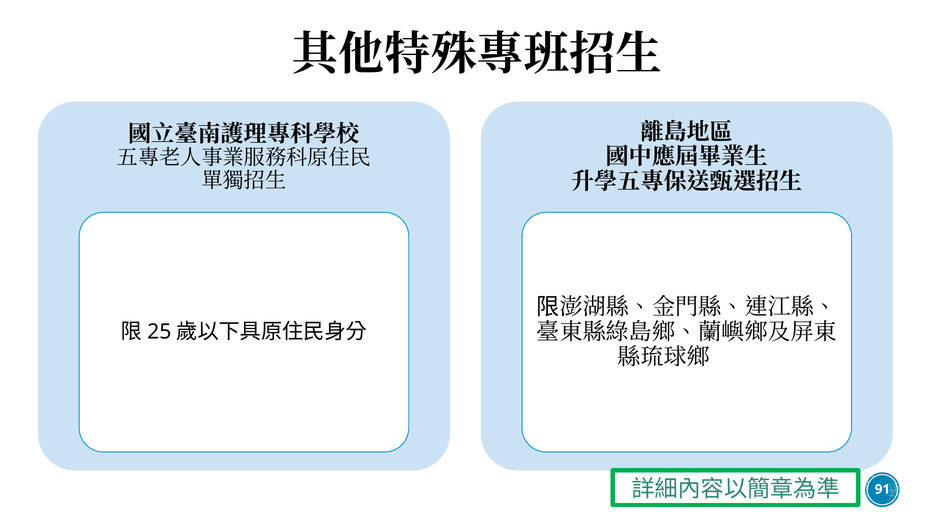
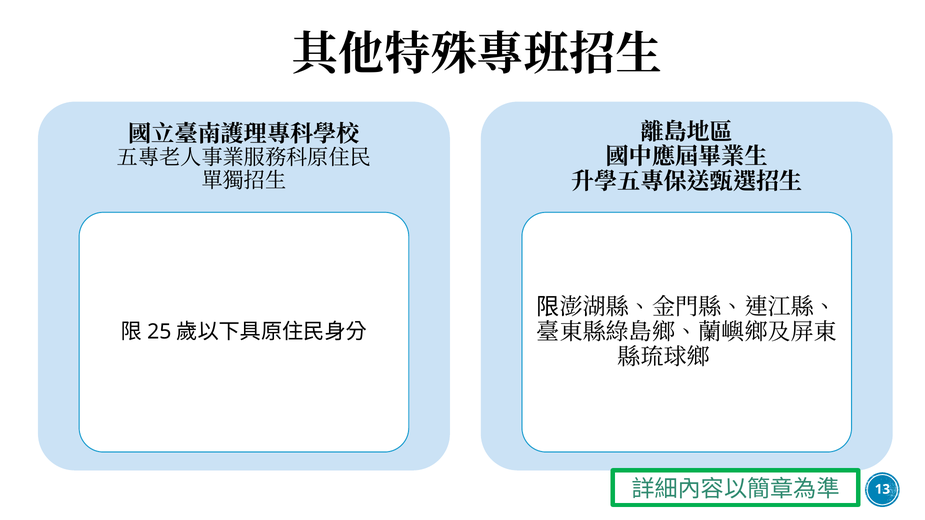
91: 91 -> 13
